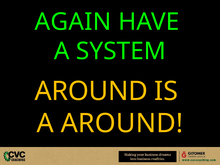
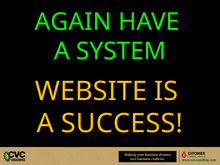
AROUND at (91, 91): AROUND -> WEBSITE
A AROUND: AROUND -> SUCCESS
